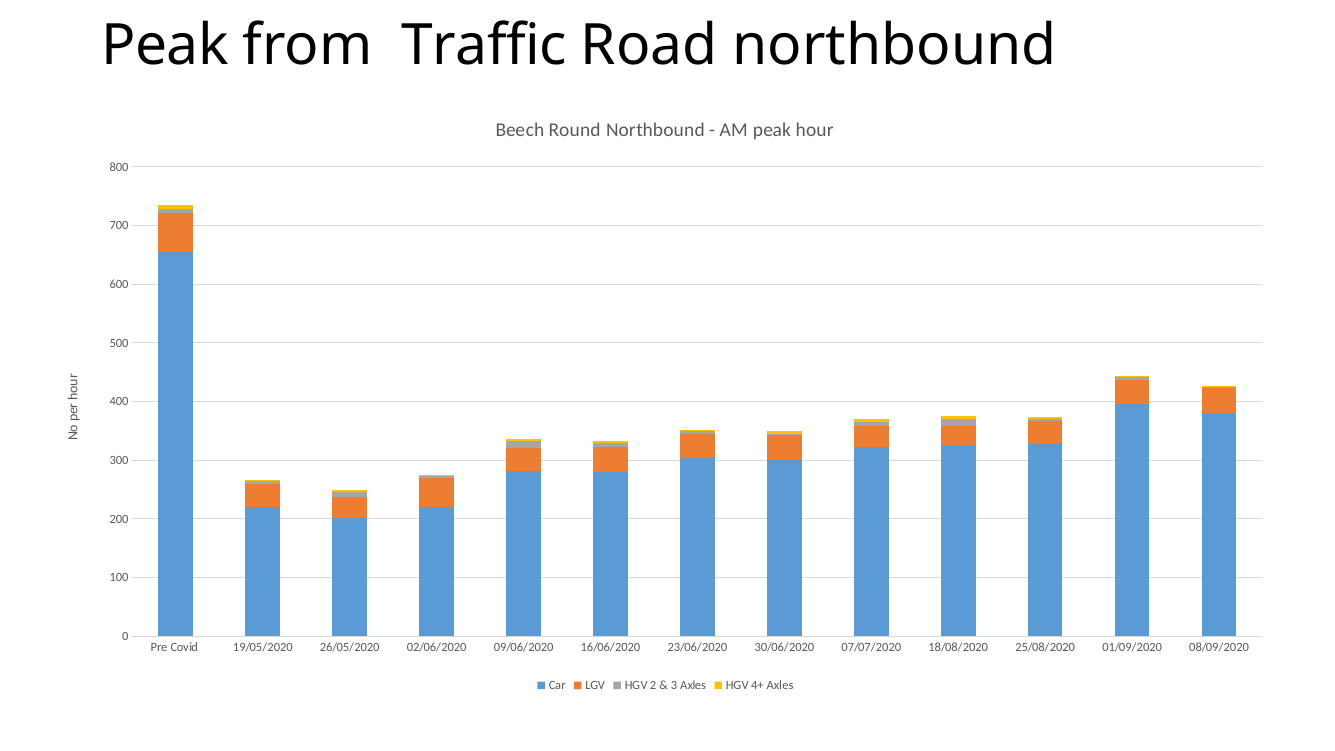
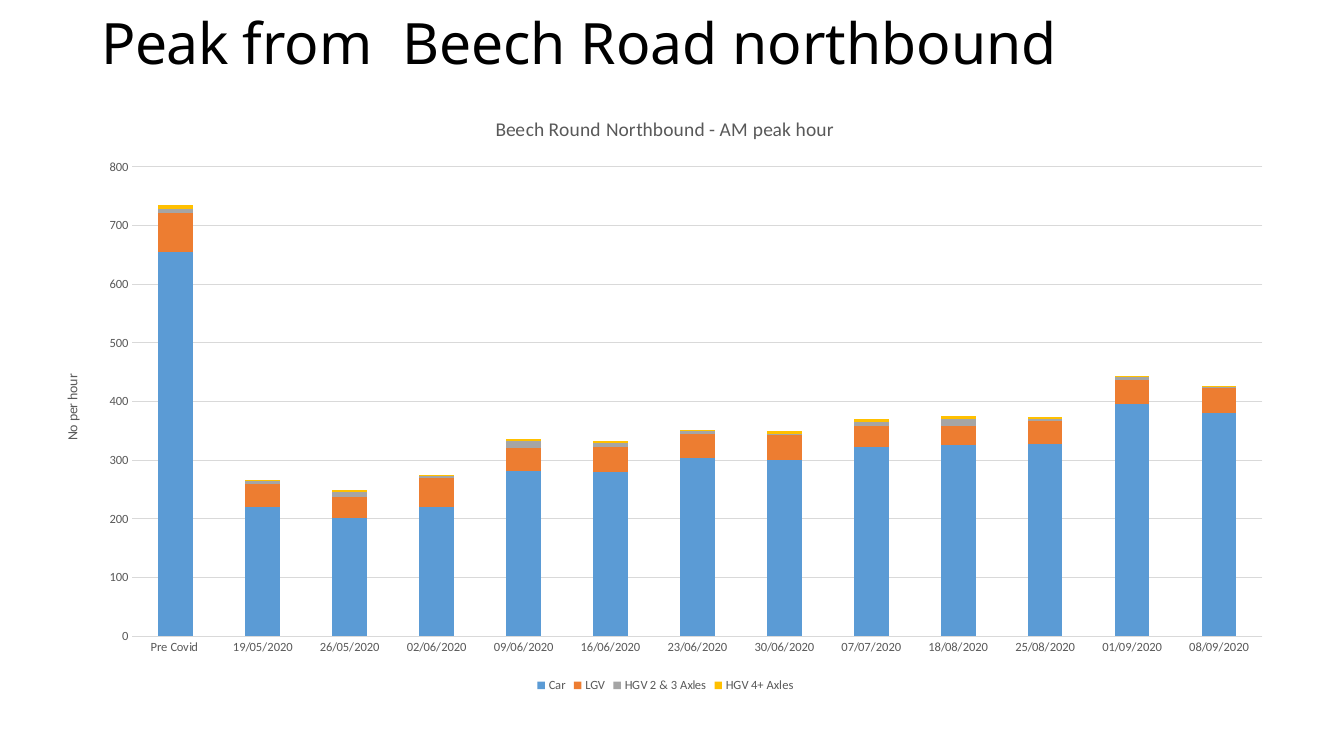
from Traffic: Traffic -> Beech
